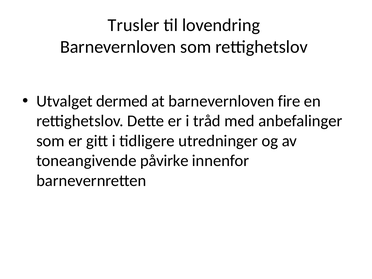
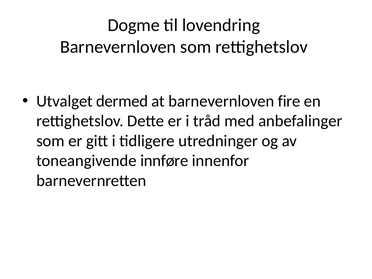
Trusler: Trusler -> Dogme
påvirke: påvirke -> innføre
